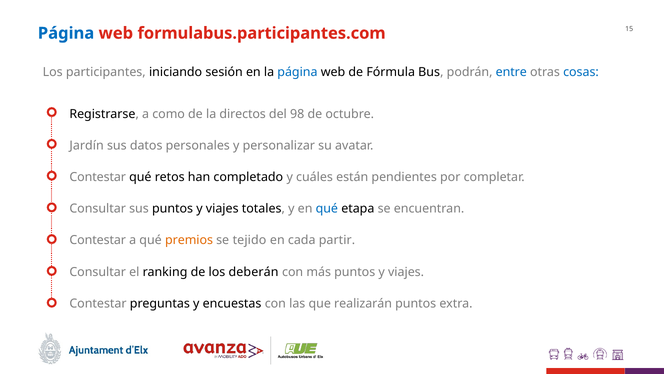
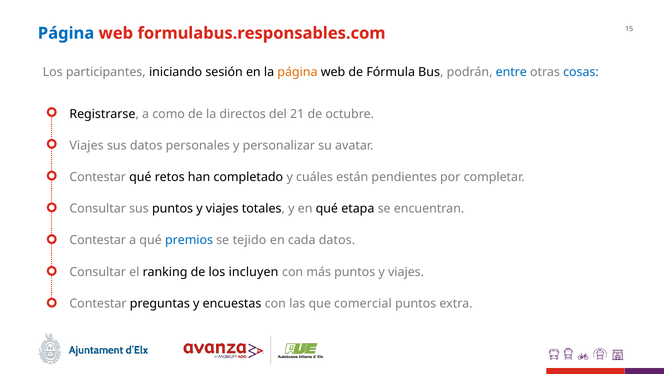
formulabus.participantes.com: formulabus.participantes.com -> formulabus.responsables.com
página at (297, 72) colour: blue -> orange
98: 98 -> 21
Jardín at (87, 146): Jardín -> Viajes
qué at (327, 209) colour: blue -> black
premios colour: orange -> blue
cada partir: partir -> datos
deberán: deberán -> incluyen
realizarán: realizarán -> comercial
